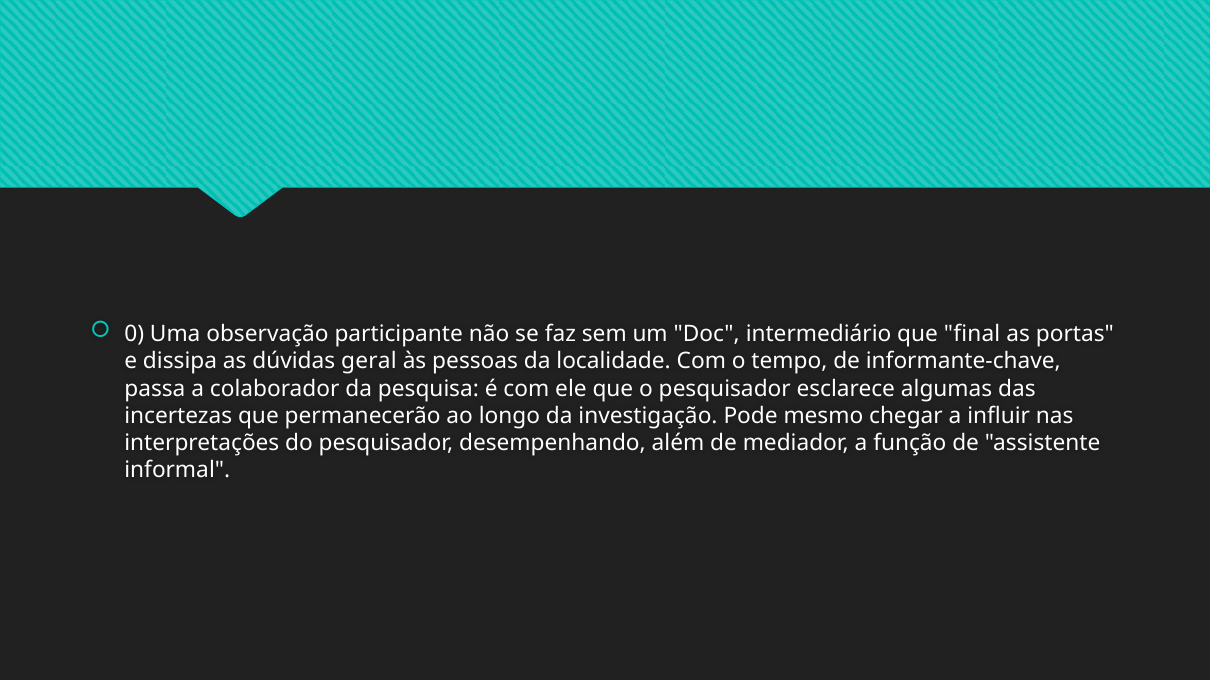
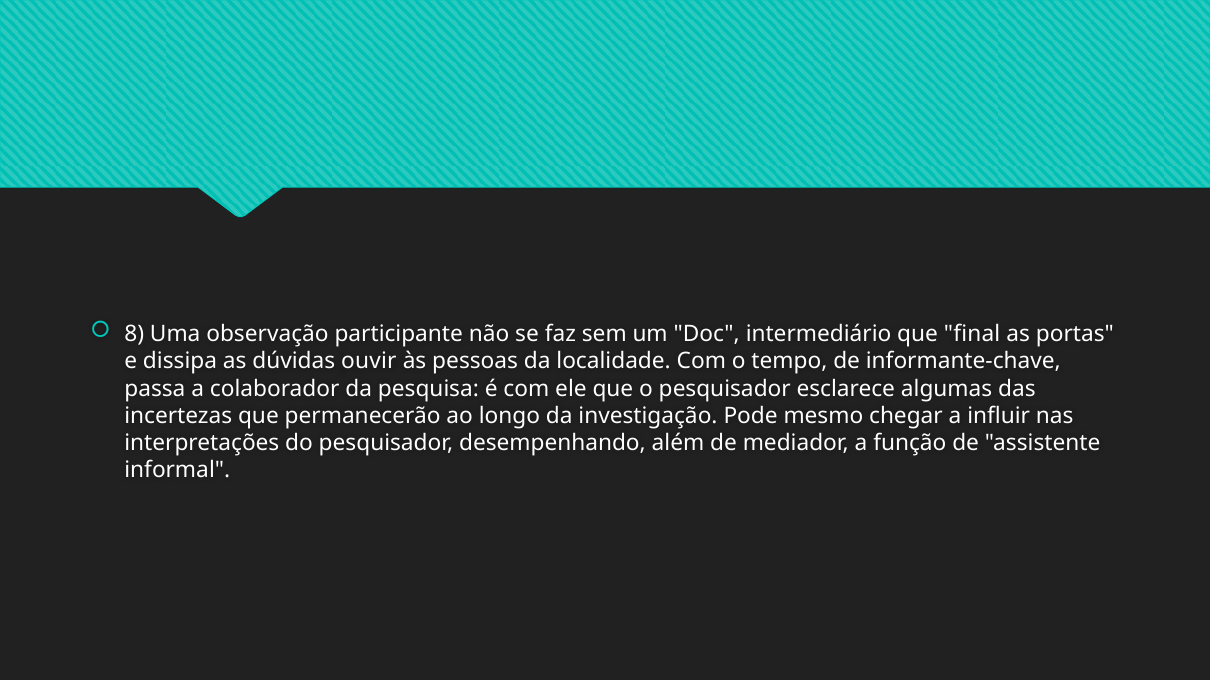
0: 0 -> 8
geral: geral -> ouvir
